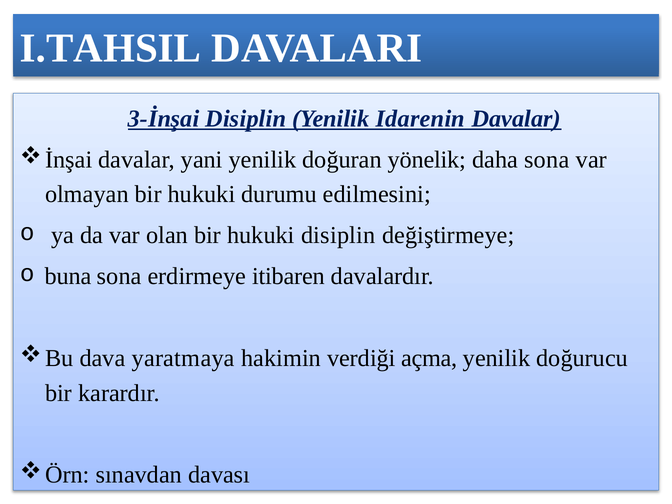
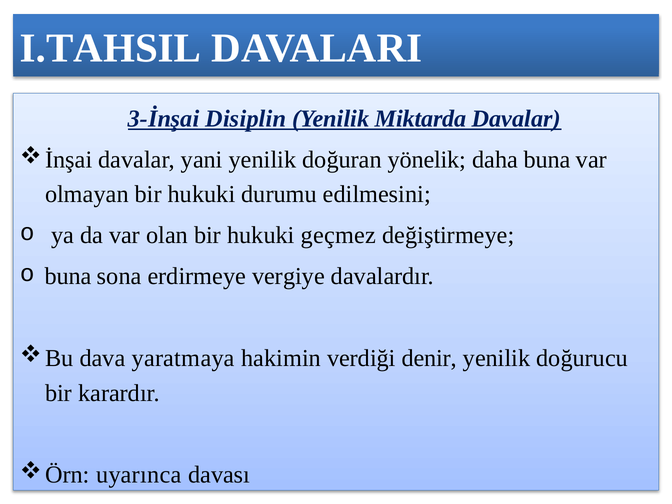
Idarenin: Idarenin -> Miktarda
daha sona: sona -> buna
hukuki disiplin: disiplin -> geçmez
itibaren: itibaren -> vergiye
açma: açma -> denir
sınavdan: sınavdan -> uyarınca
